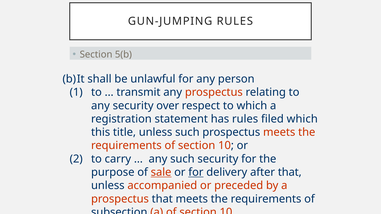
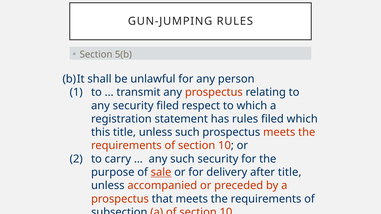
security over: over -> filed
for at (196, 172) underline: present -> none
after that: that -> title
